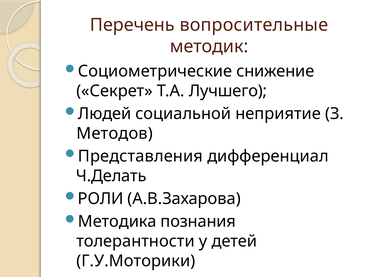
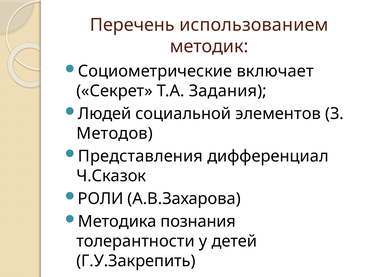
вопросительные: вопросительные -> использованием
снижение: снижение -> включает
Лучшего: Лучшего -> Задания
неприятие: неприятие -> элементов
Ч.Делать: Ч.Делать -> Ч.Сказок
Г.У.Моторики: Г.У.Моторики -> Г.У.Закрепить
